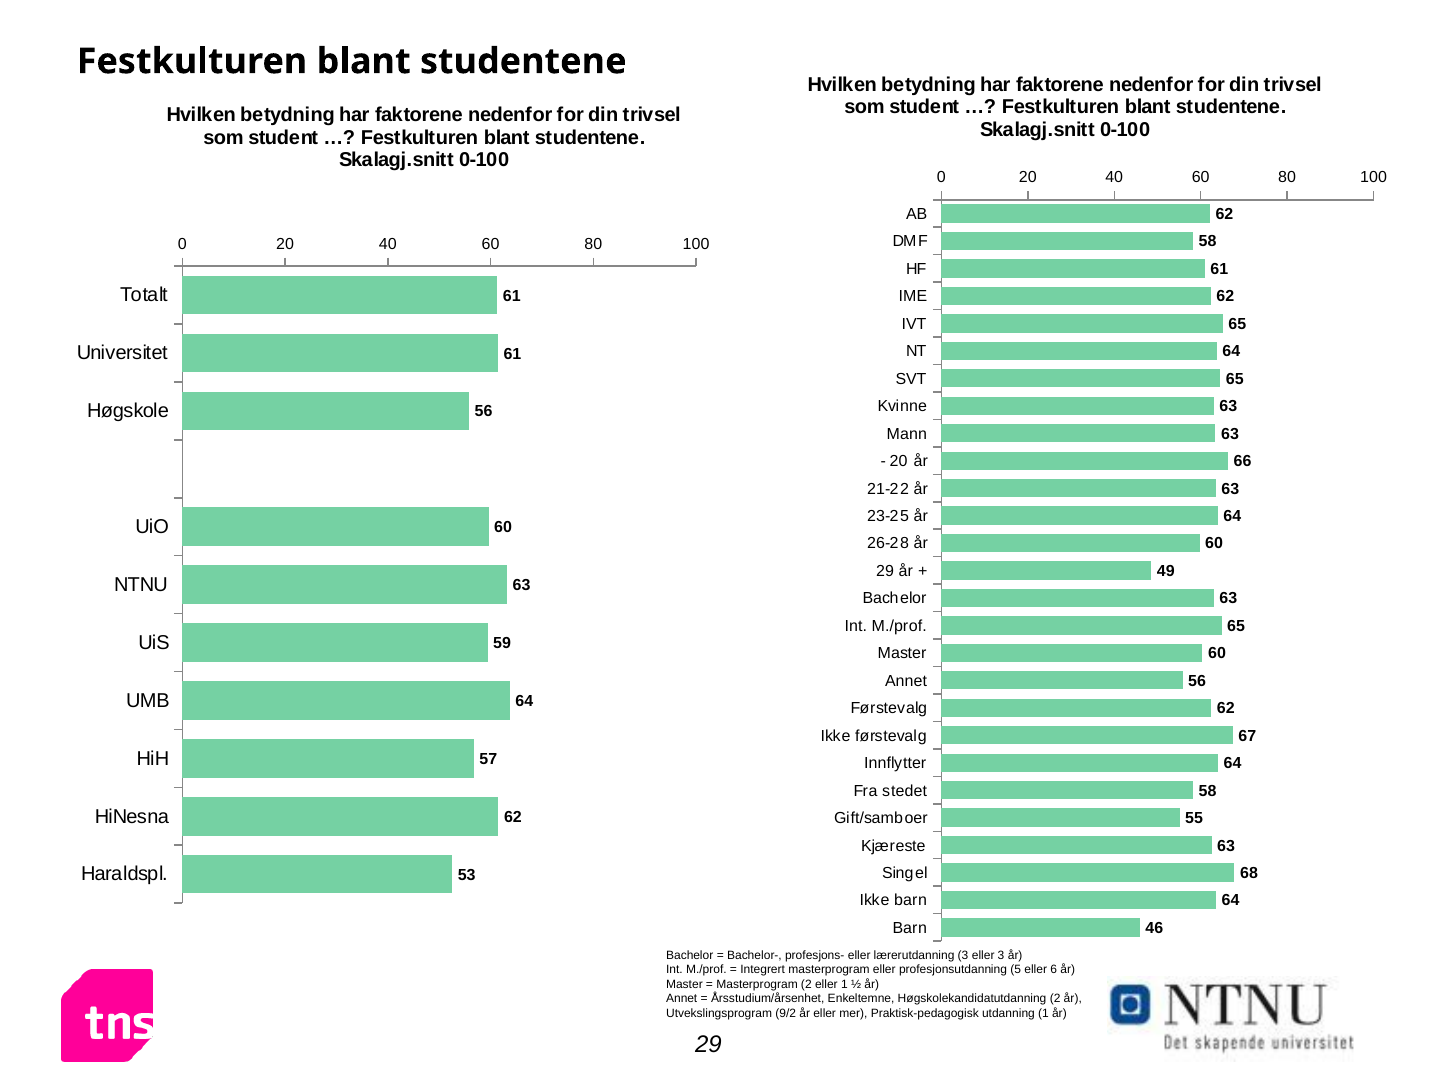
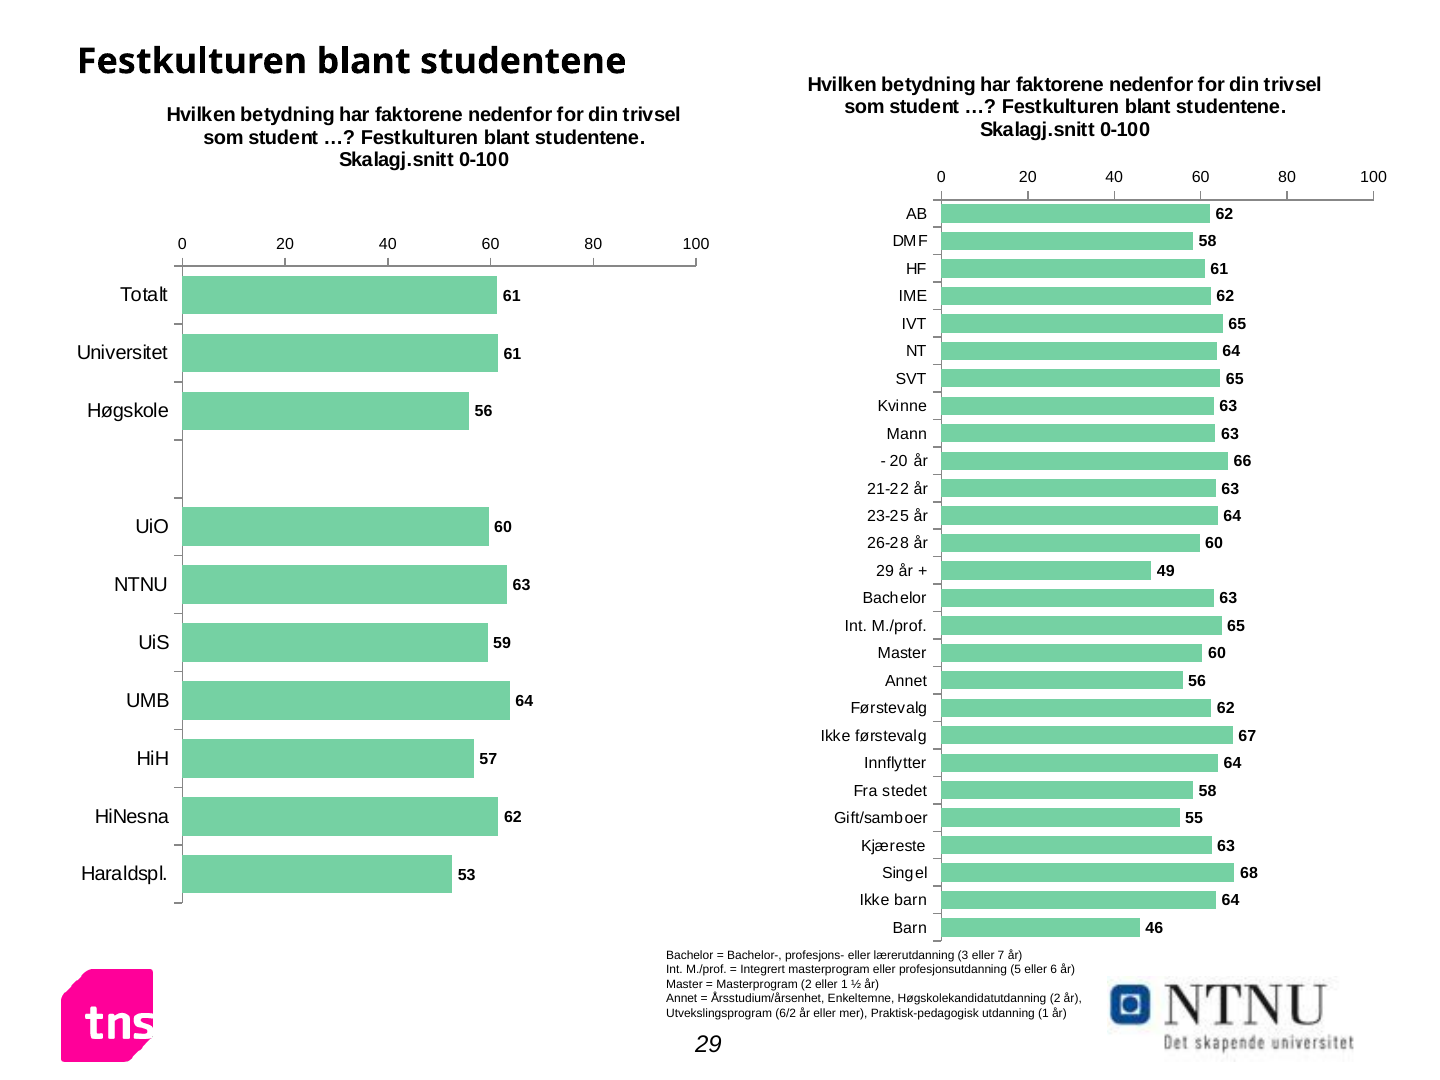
eller 3: 3 -> 7
9/2: 9/2 -> 6/2
